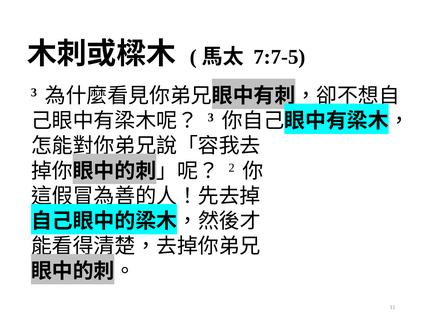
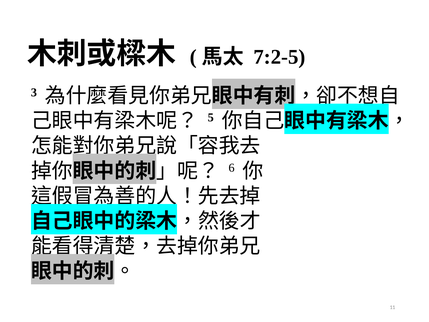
7:7-5: 7:7-5 -> 7:2-5
3 at (211, 118): 3 -> 5
2: 2 -> 6
